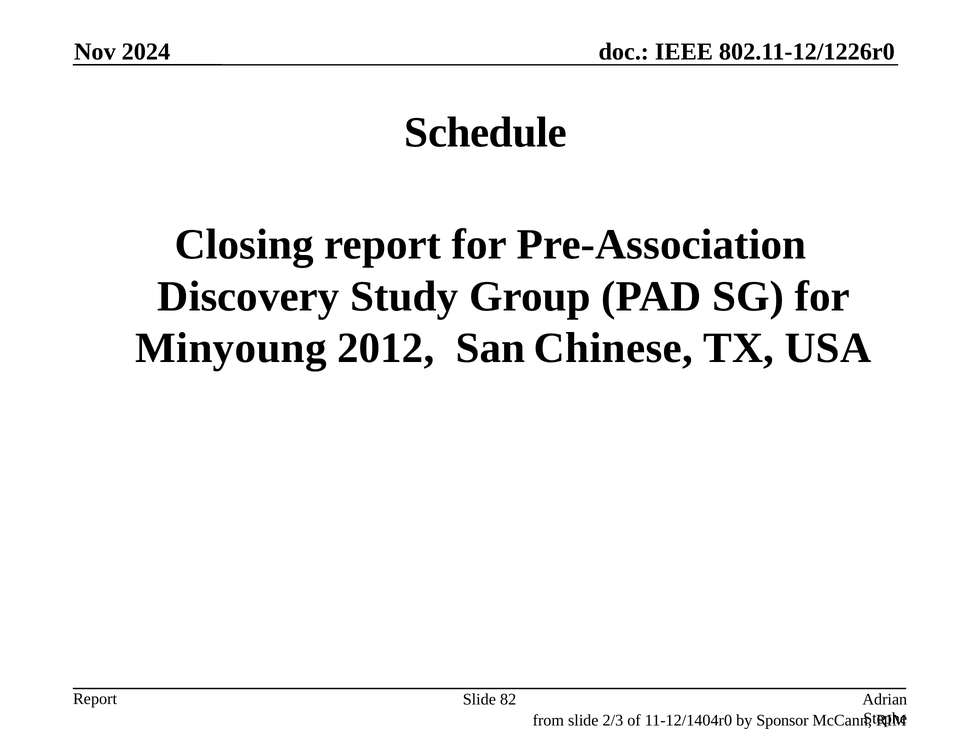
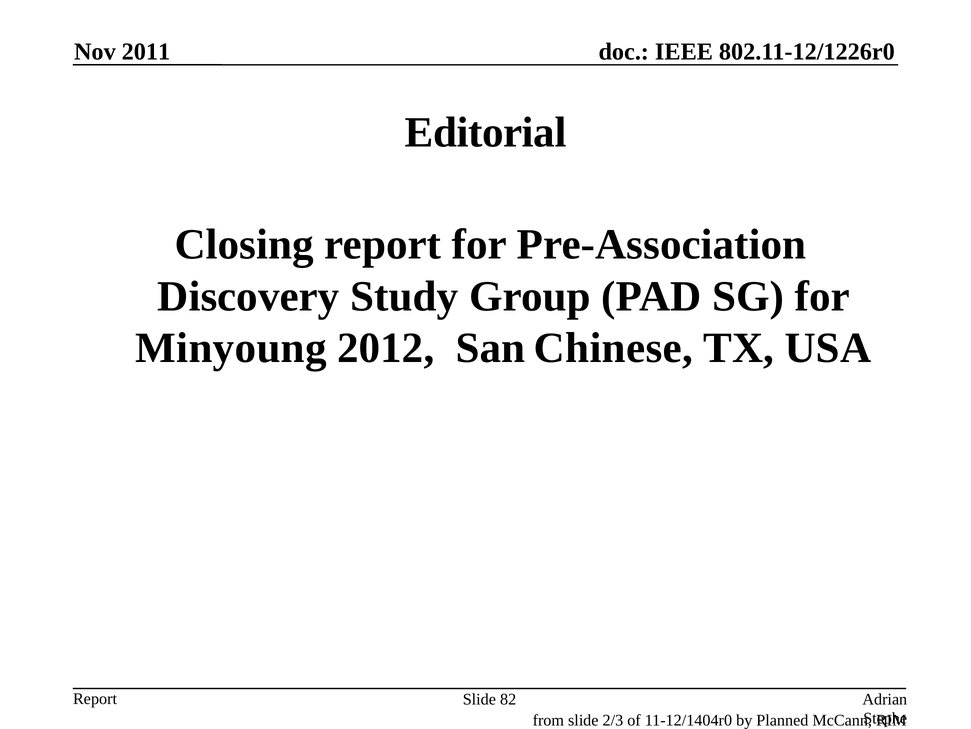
2024: 2024 -> 2011
Schedule: Schedule -> Editorial
Sponsor: Sponsor -> Planned
